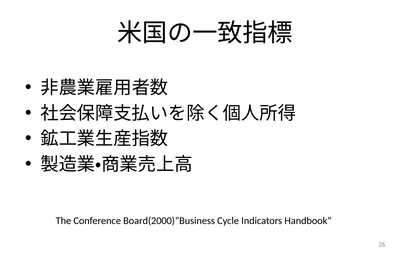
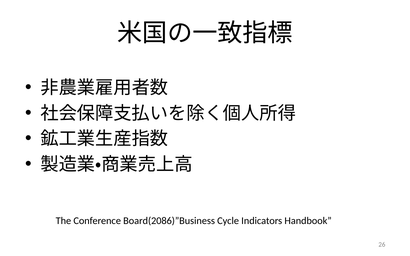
Board(2000)”Business: Board(2000)”Business -> Board(2086)”Business
